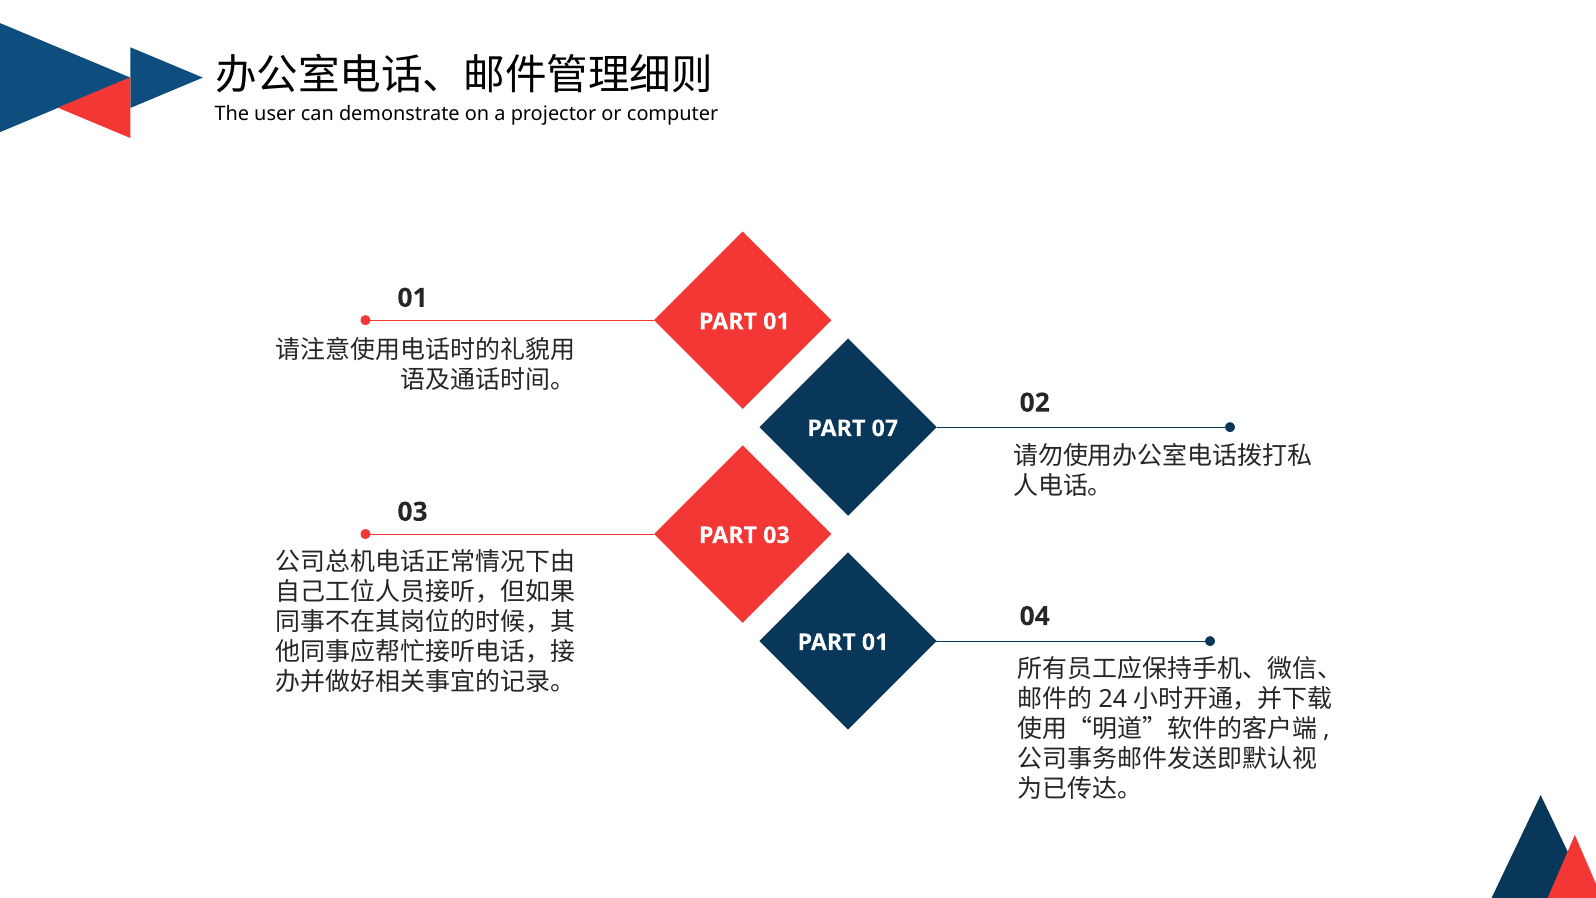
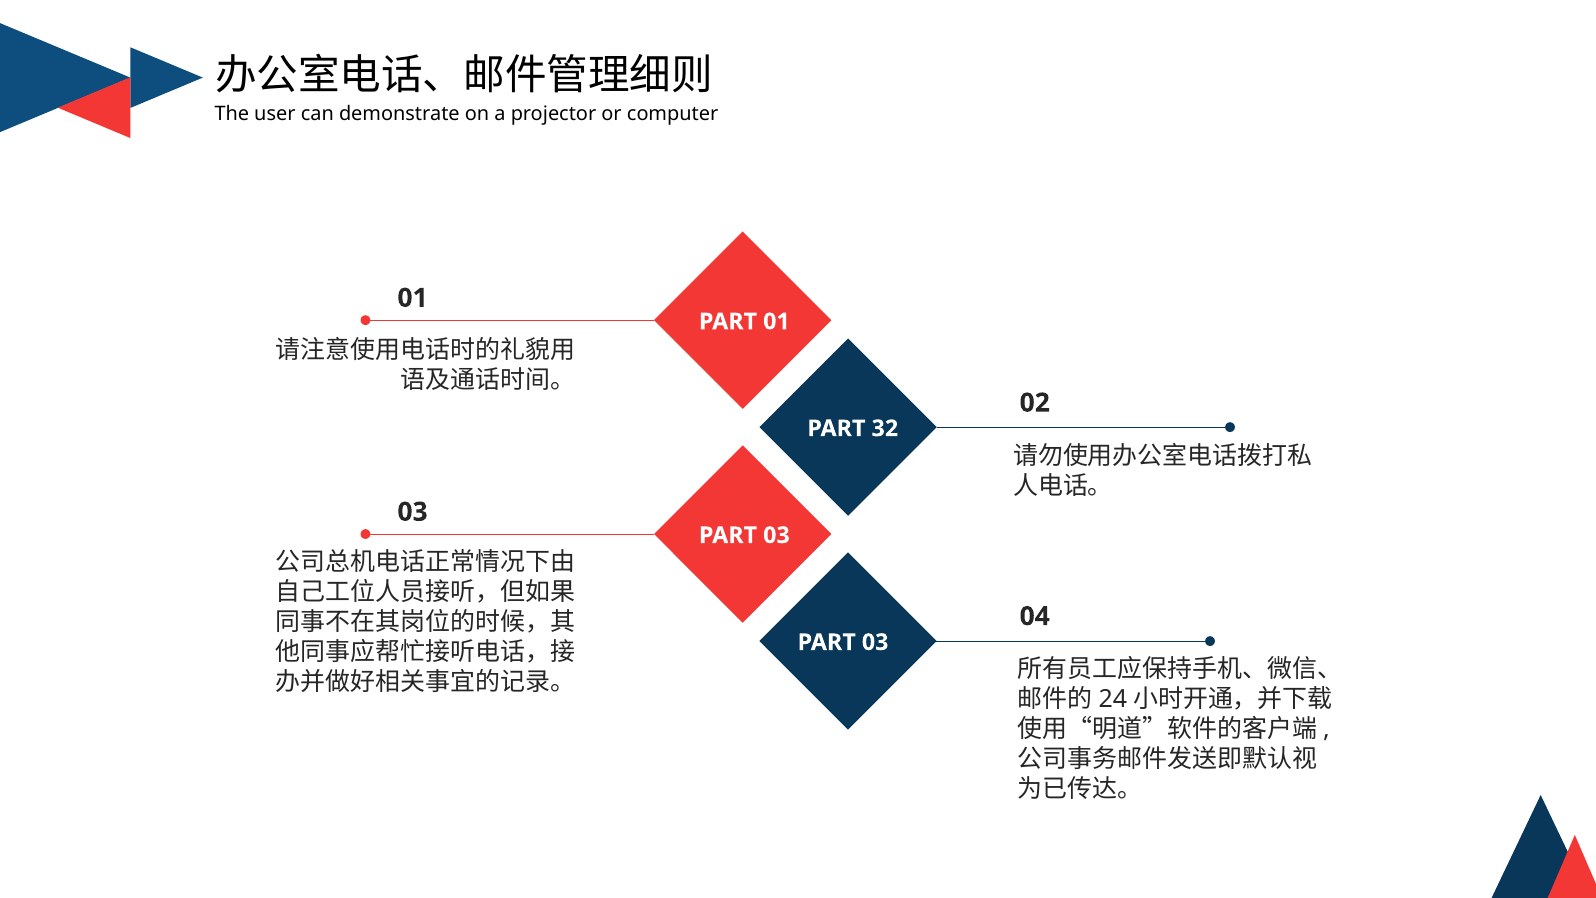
07: 07 -> 32
01 at (875, 642): 01 -> 03
